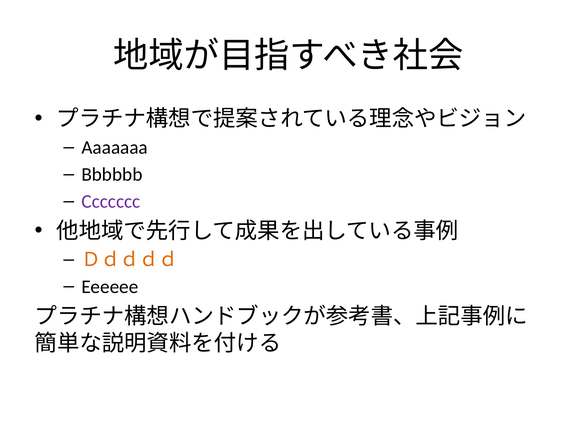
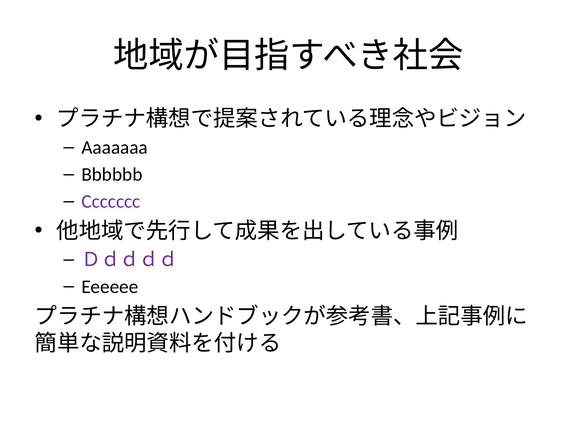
Ｄｄｄｄｄ colour: orange -> purple
